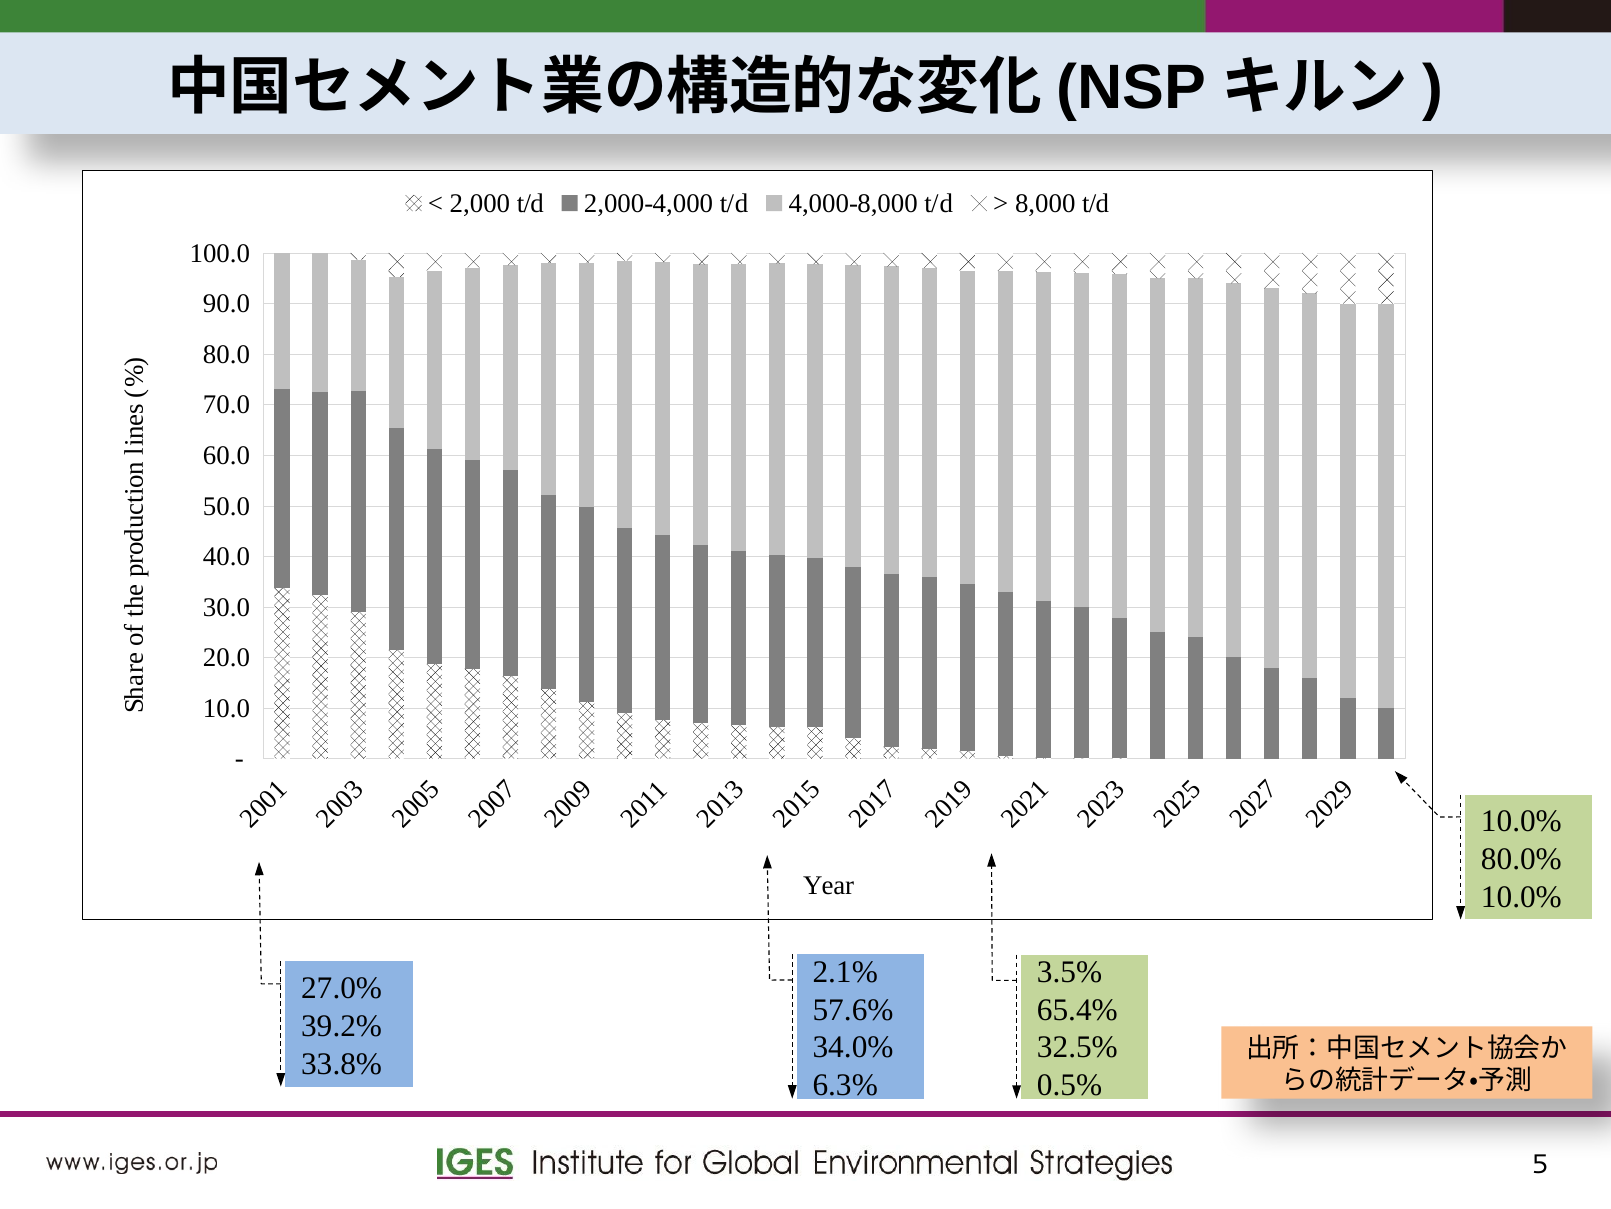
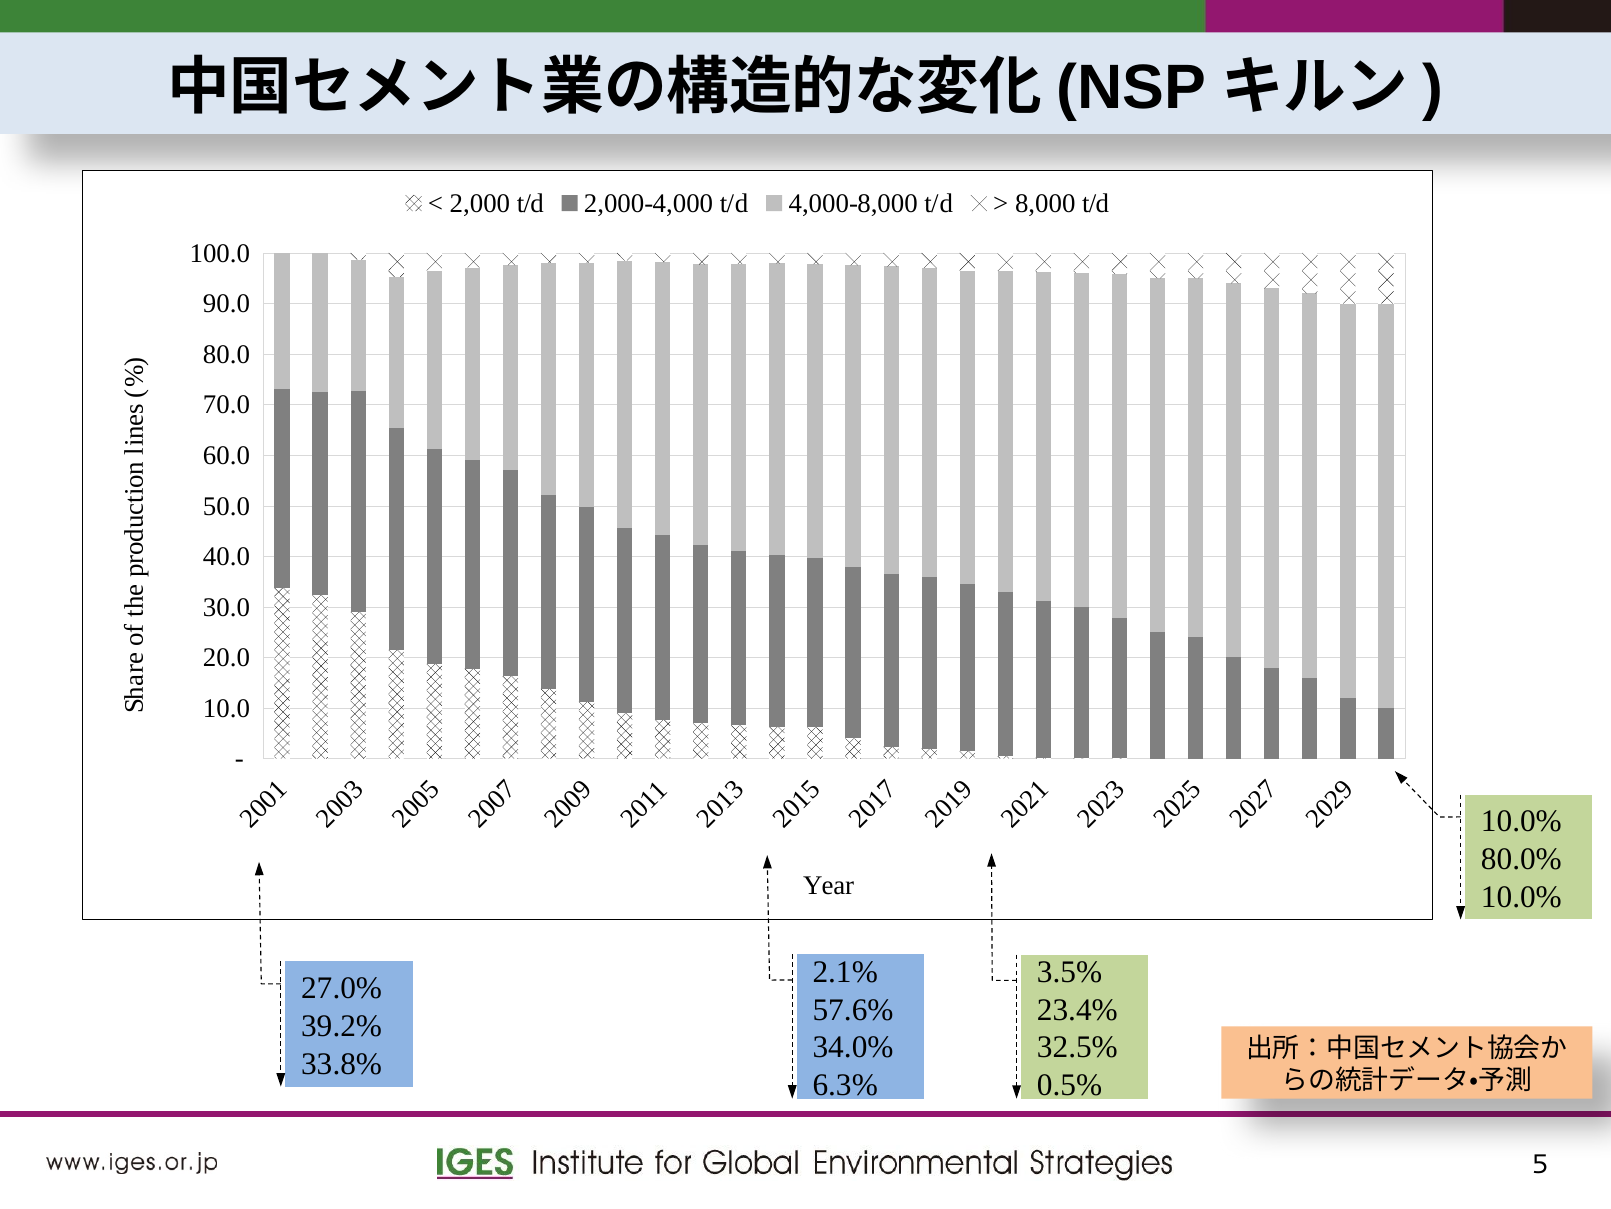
65.4%: 65.4% -> 23.4%
